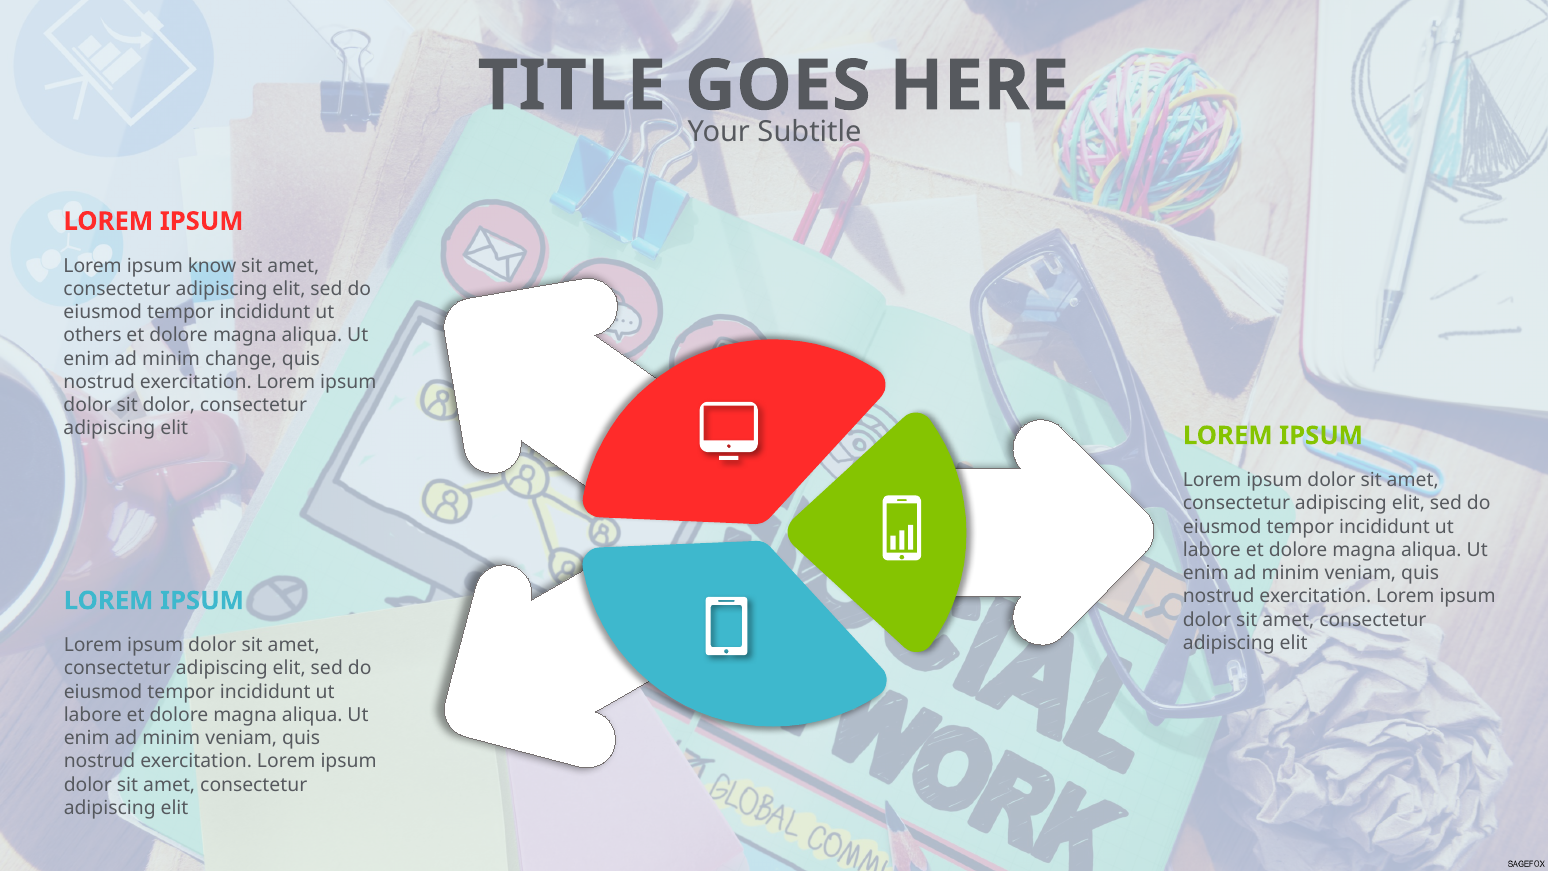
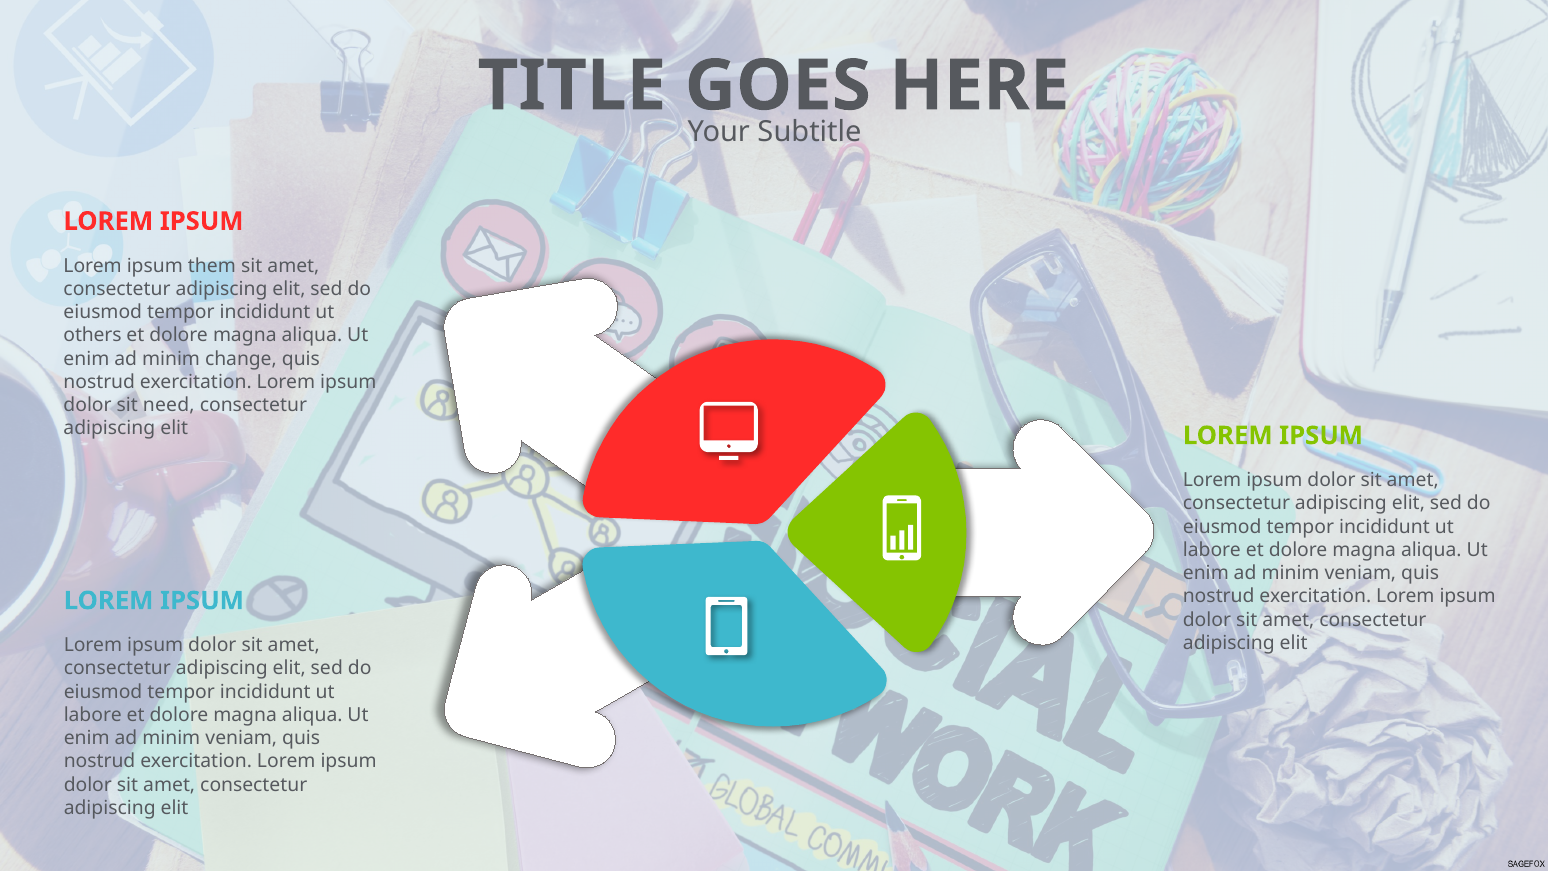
know: know -> them
sit dolor: dolor -> need
